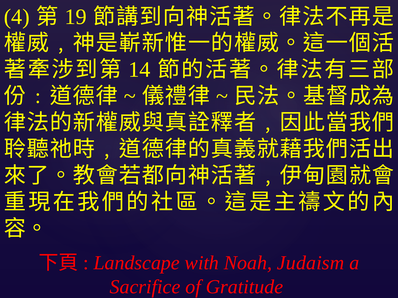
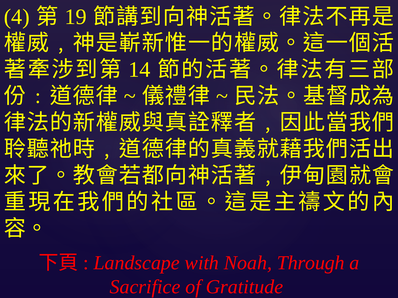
Judaism: Judaism -> Through
